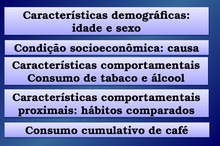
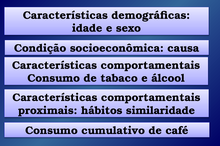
comparados: comparados -> similaridade
